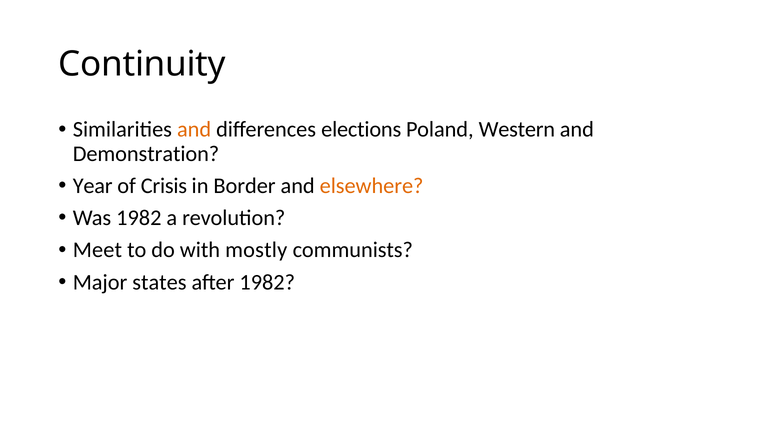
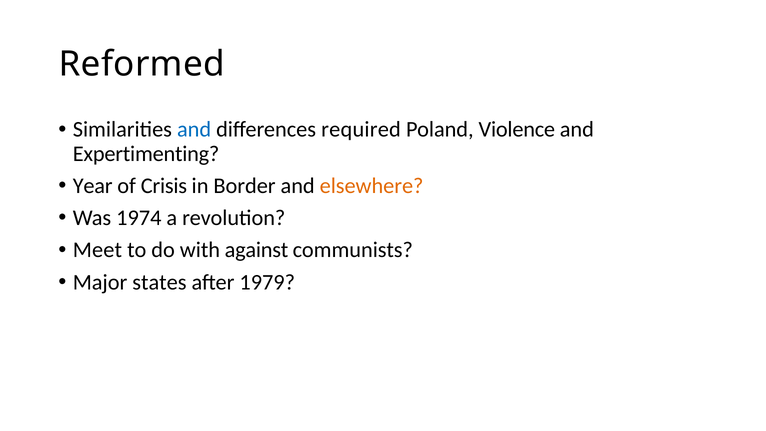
Continuity: Continuity -> Reformed
and at (194, 130) colour: orange -> blue
elections: elections -> required
Western: Western -> Violence
Demonstration: Demonstration -> Expertimenting
Was 1982: 1982 -> 1974
mostly: mostly -> against
after 1982: 1982 -> 1979
